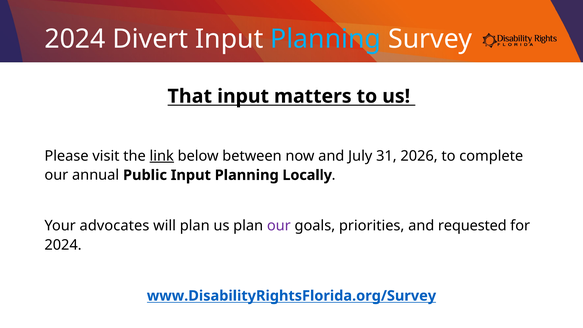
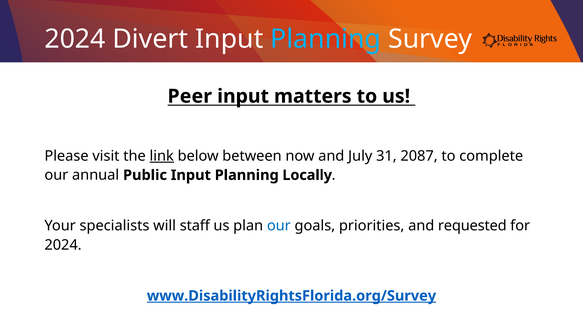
That: That -> Peer
2026: 2026 -> 2087
advocates: advocates -> specialists
will plan: plan -> staff
our at (279, 226) colour: purple -> blue
www.DisabilityRightsFlorida.org/Survey underline: none -> present
